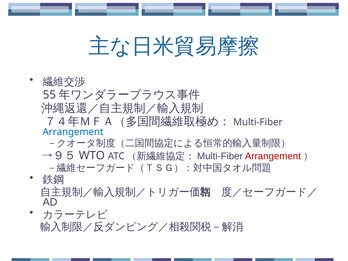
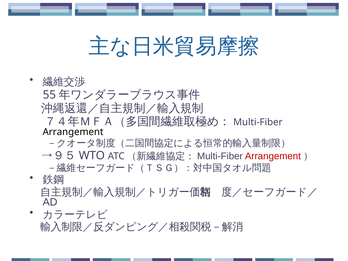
Arrangement at (73, 132) colour: blue -> black
